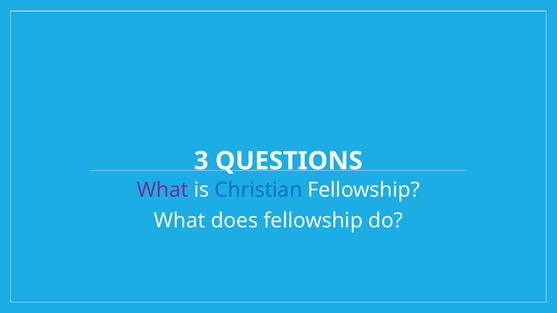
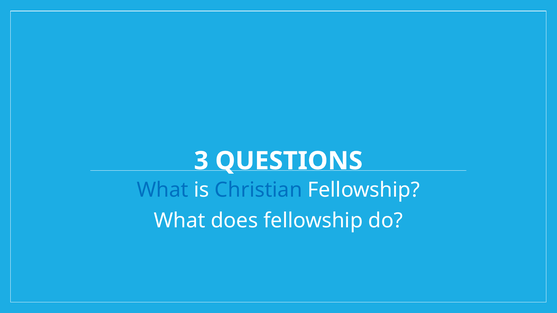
What at (163, 190) colour: purple -> blue
